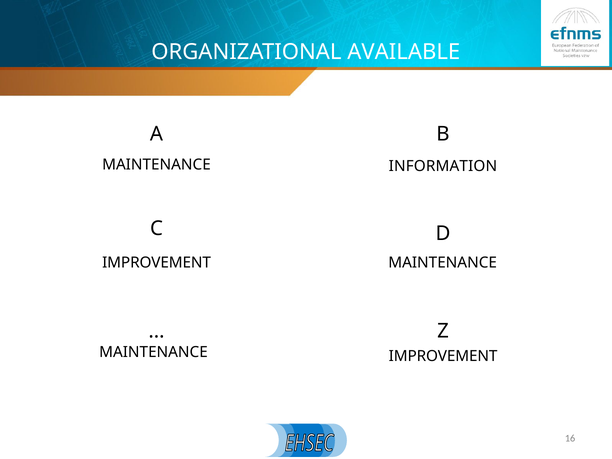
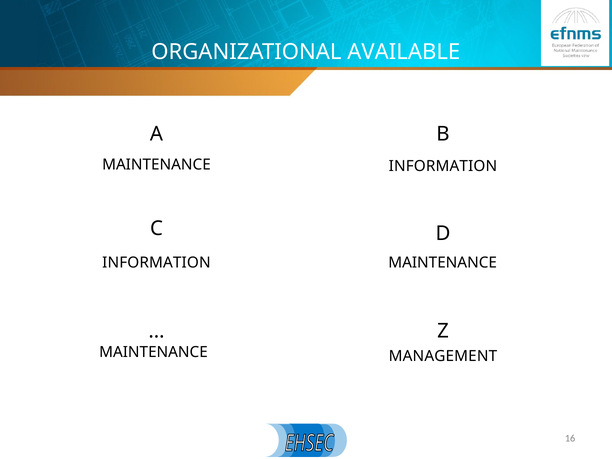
IMPROVEMENT at (157, 263): IMPROVEMENT -> INFORMATION
IMPROVEMENT at (443, 356): IMPROVEMENT -> MANAGEMENT
